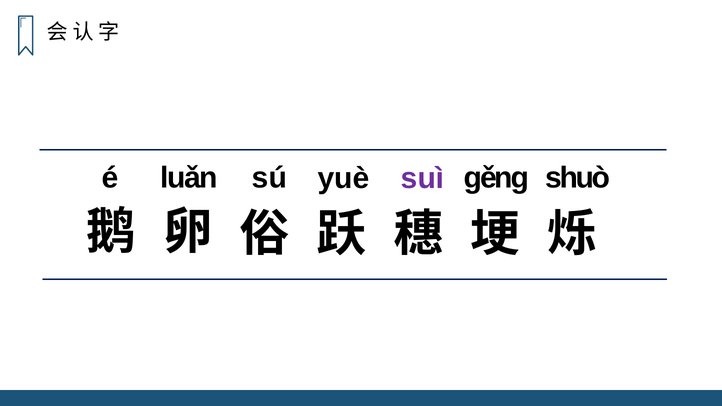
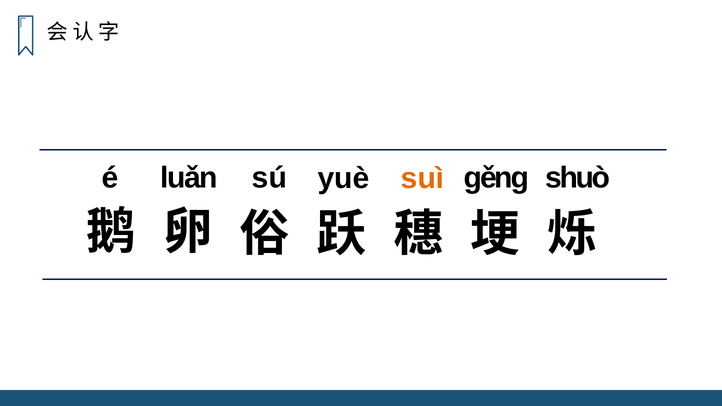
suì colour: purple -> orange
